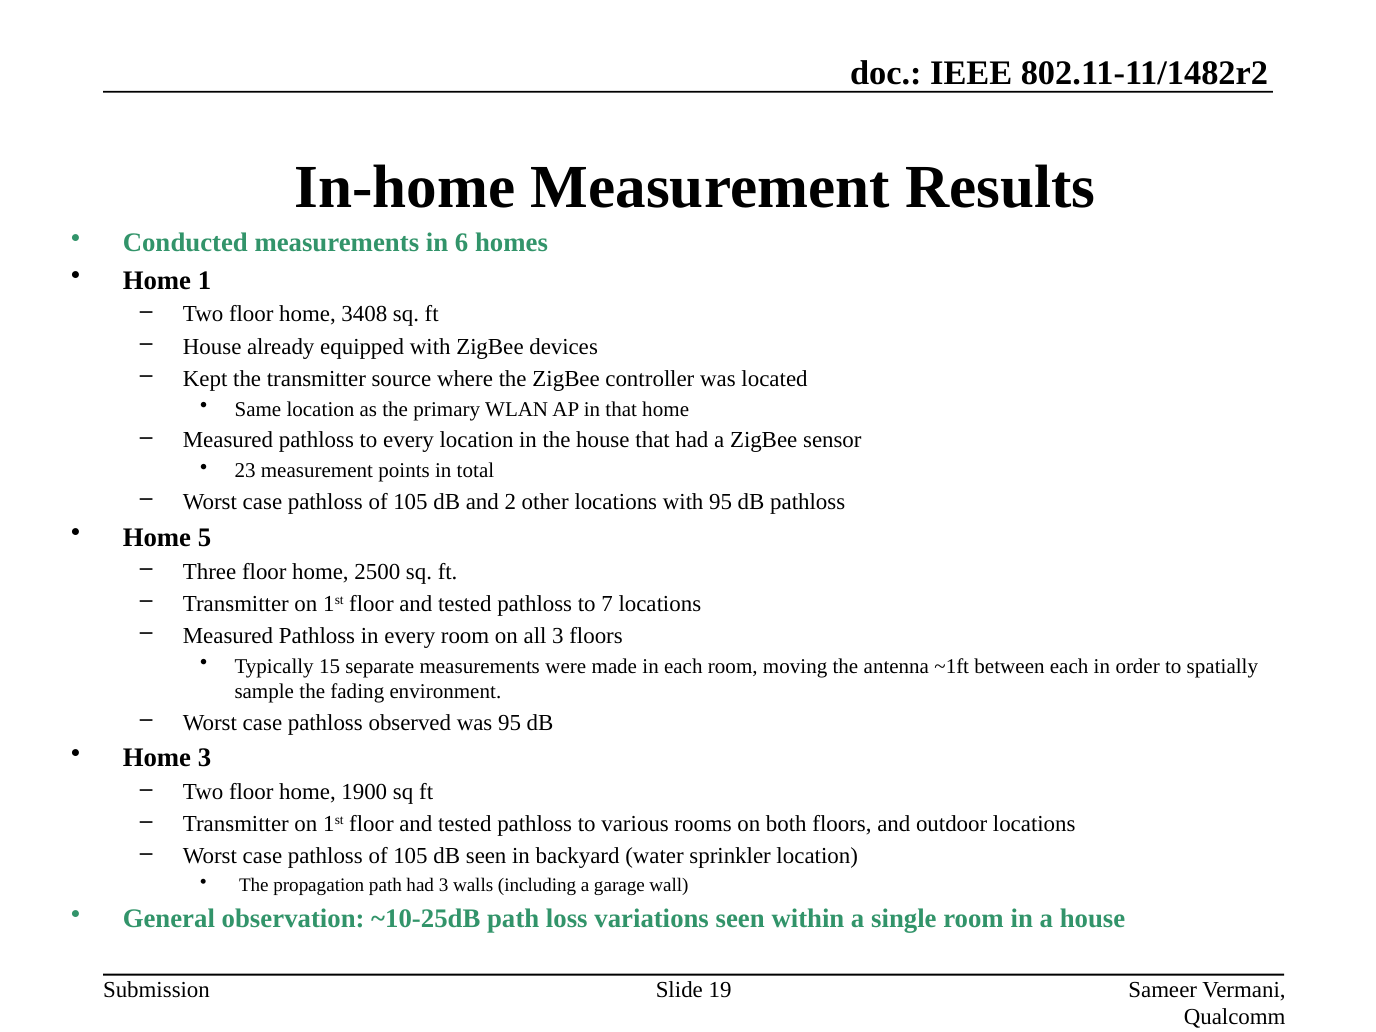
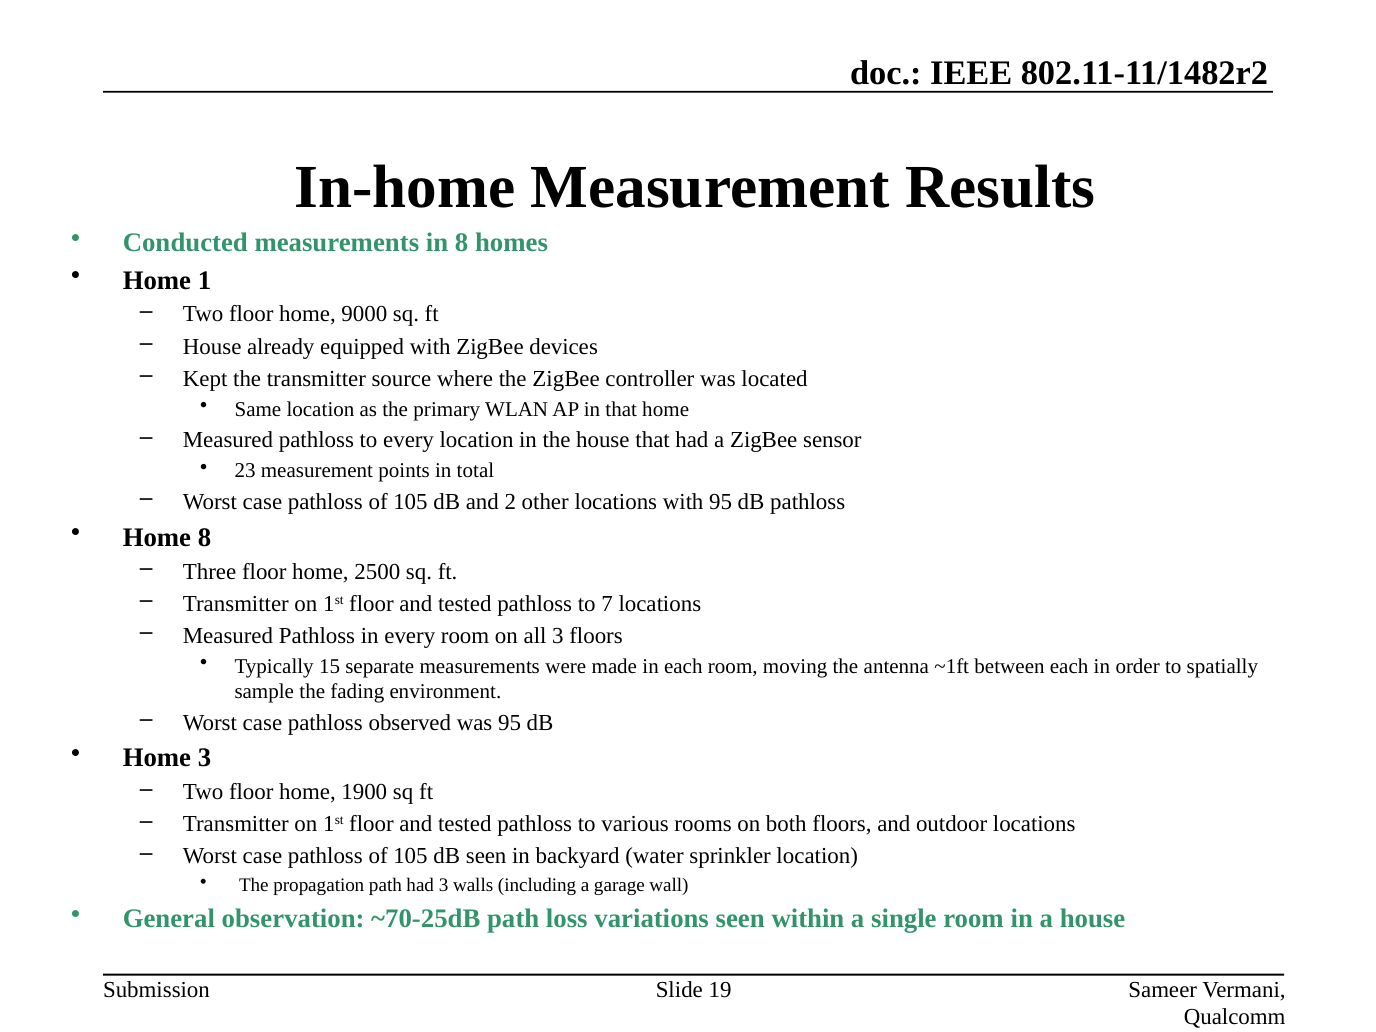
in 6: 6 -> 8
3408: 3408 -> 9000
Home 5: 5 -> 8
~10-25dB: ~10-25dB -> ~70-25dB
